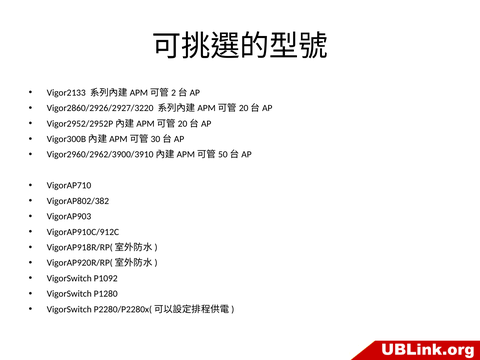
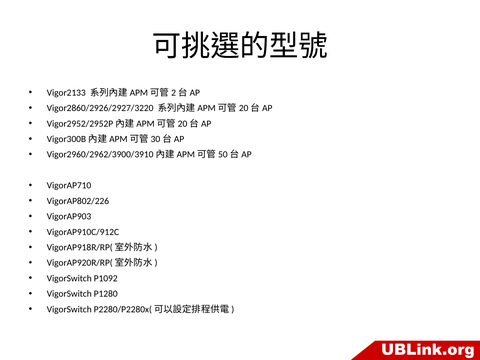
VigorAP802/382: VigorAP802/382 -> VigorAP802/226
